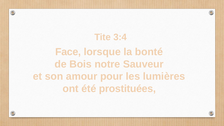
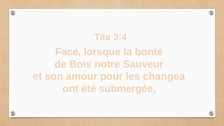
lumières: lumières -> changea
prostituées: prostituées -> submergée
